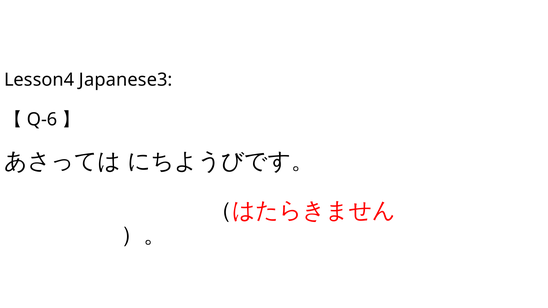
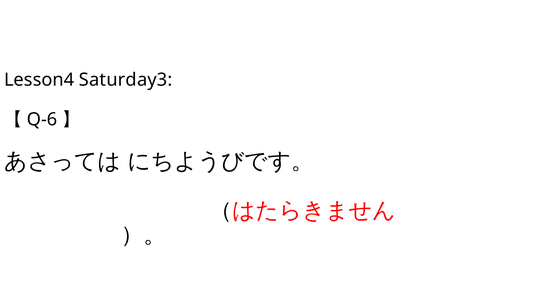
Japanese3: Japanese3 -> Saturday3
